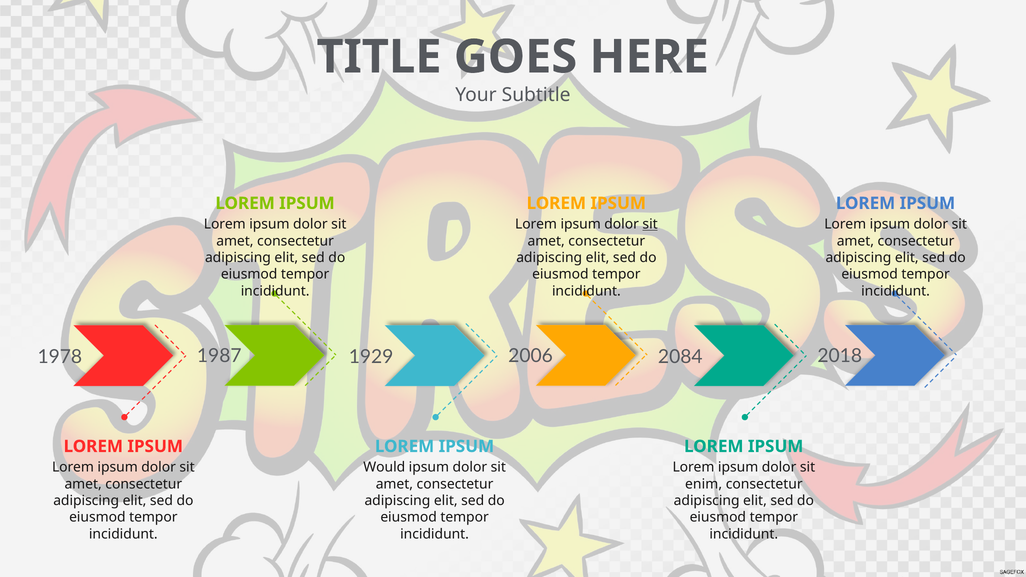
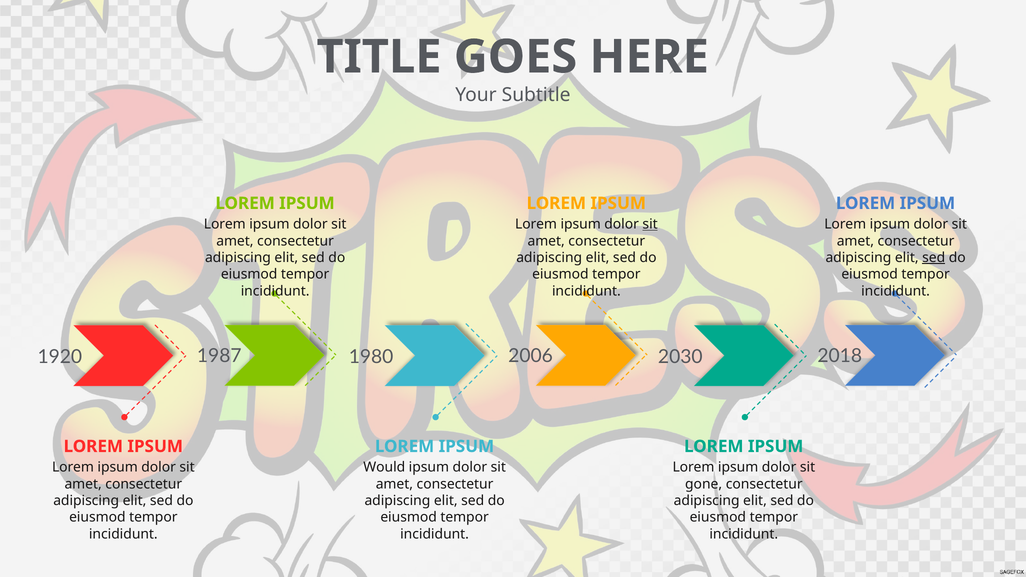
sed at (934, 258) underline: none -> present
1978: 1978 -> 1920
1929: 1929 -> 1980
2084: 2084 -> 2030
enim: enim -> gone
